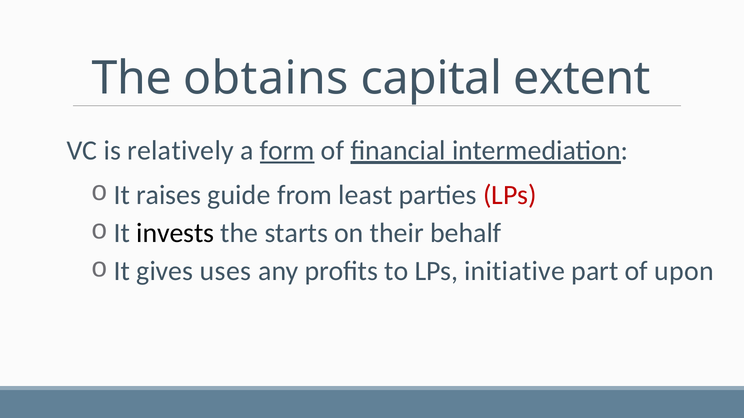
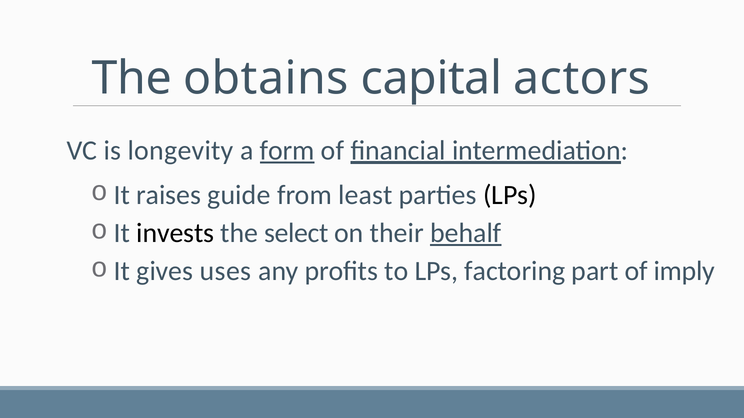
extent: extent -> actors
relatively: relatively -> longevity
LPs at (510, 195) colour: red -> black
starts: starts -> select
behalf underline: none -> present
initiative: initiative -> factoring
upon: upon -> imply
